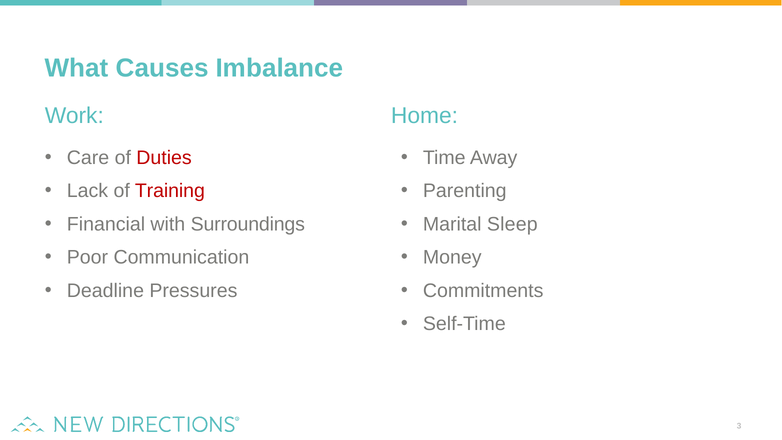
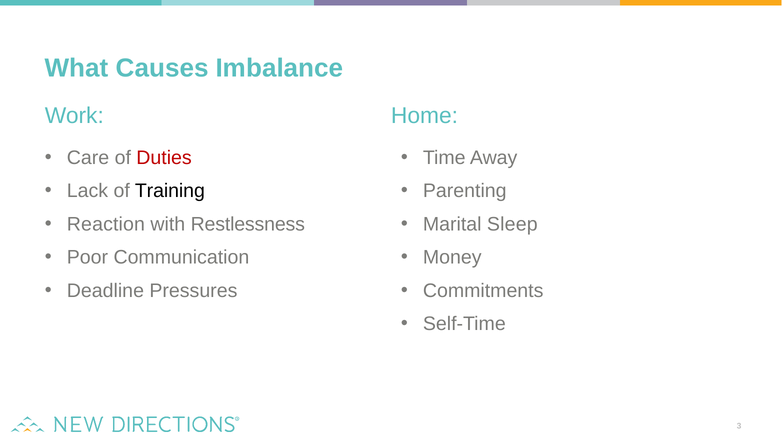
Training colour: red -> black
Financial: Financial -> Reaction
Surroundings: Surroundings -> Restlessness
